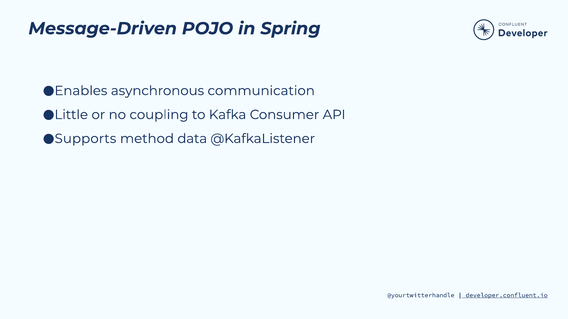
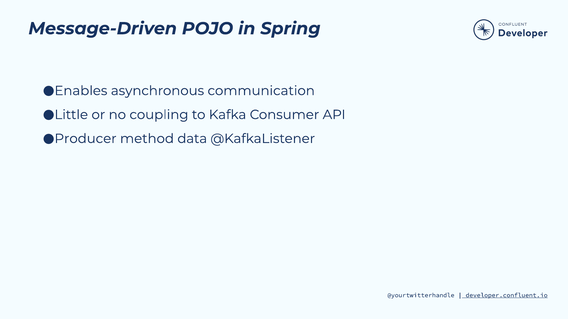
Supports: Supports -> Producer
